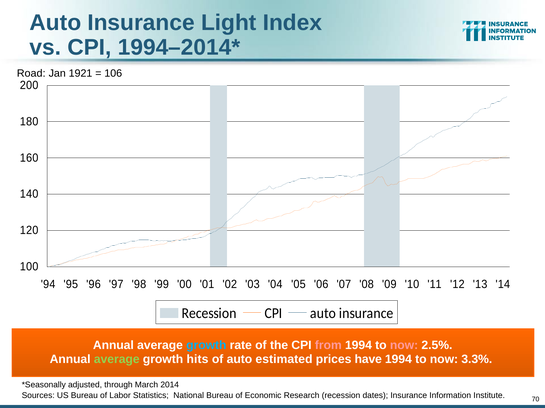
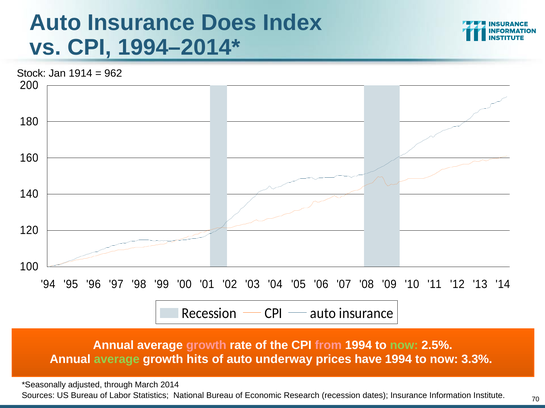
Light: Light -> Does
Road: Road -> Stock
1921: 1921 -> 1914
106: 106 -> 962
growth at (206, 346) colour: light blue -> pink
now at (404, 346) colour: pink -> light green
estimated: estimated -> underway
